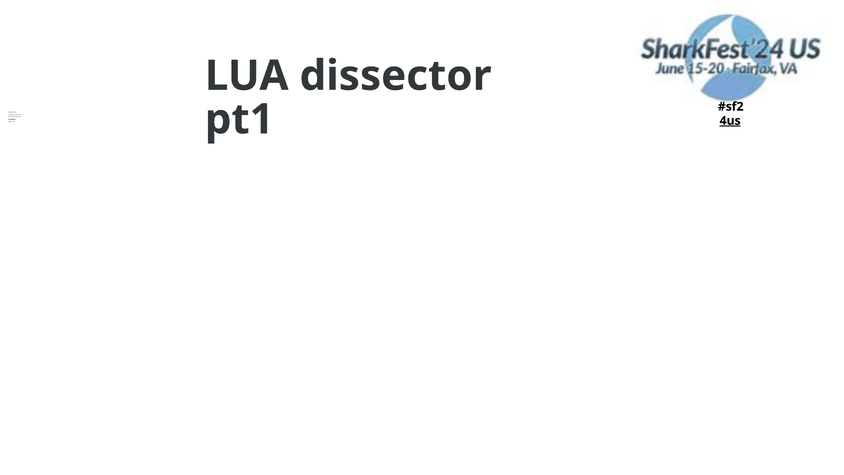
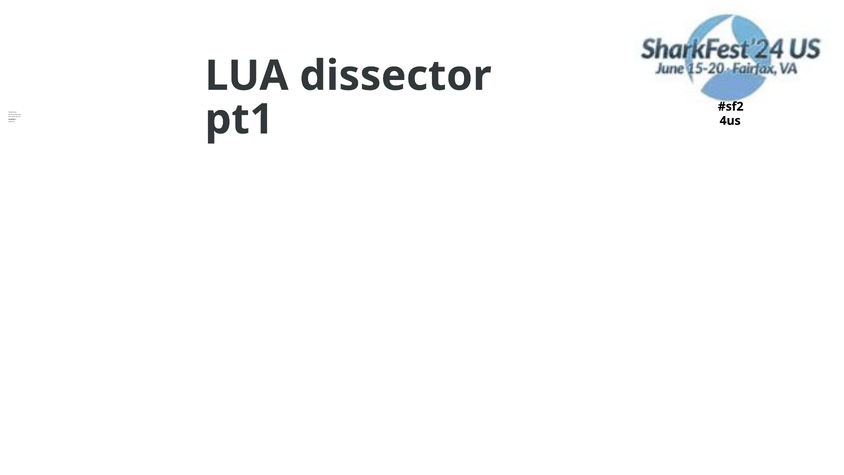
4us underline: present -> none
